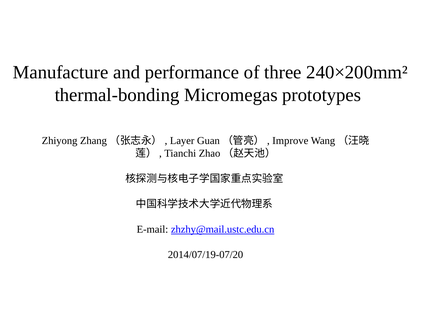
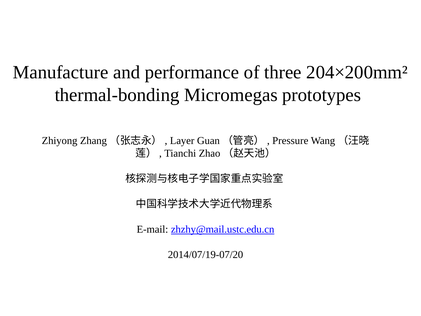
240×200mm²: 240×200mm² -> 204×200mm²
Improve: Improve -> Pressure
